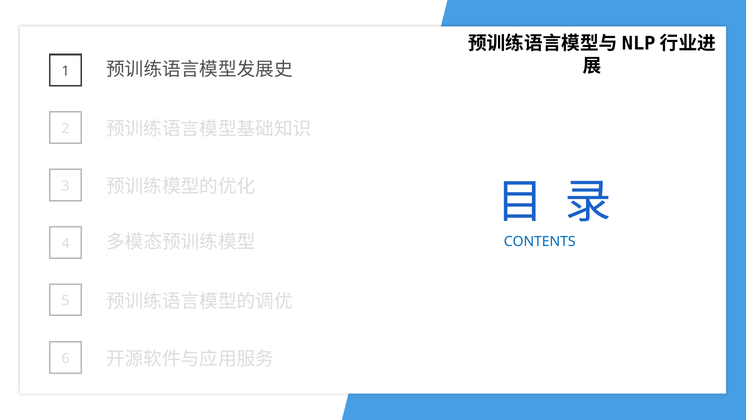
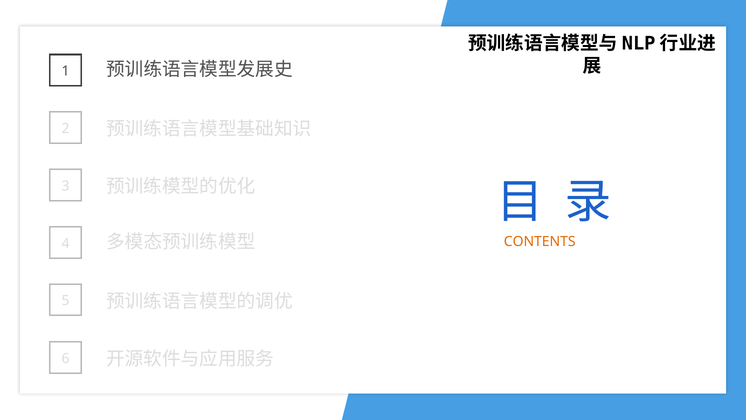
CONTENTS colour: blue -> orange
